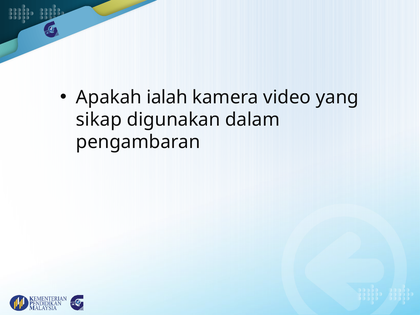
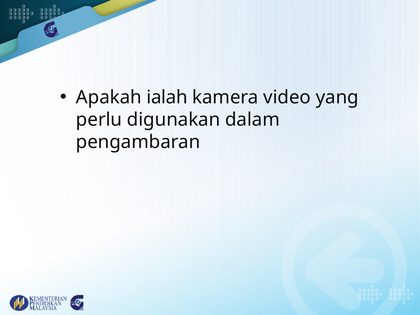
sikap: sikap -> perlu
